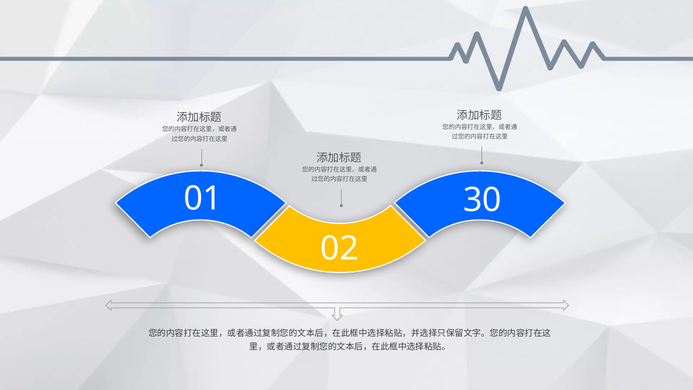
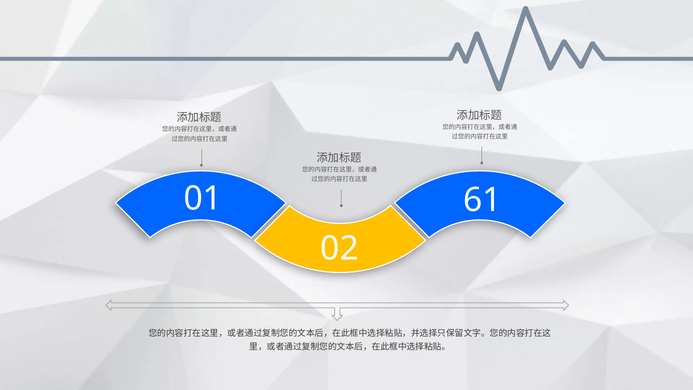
30: 30 -> 61
